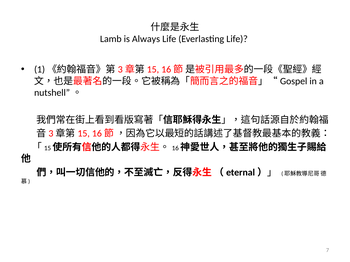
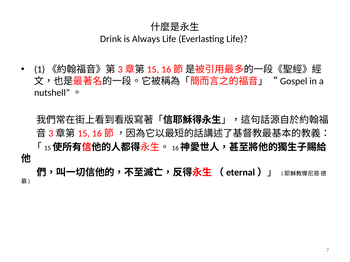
Lamb: Lamb -> Drink
